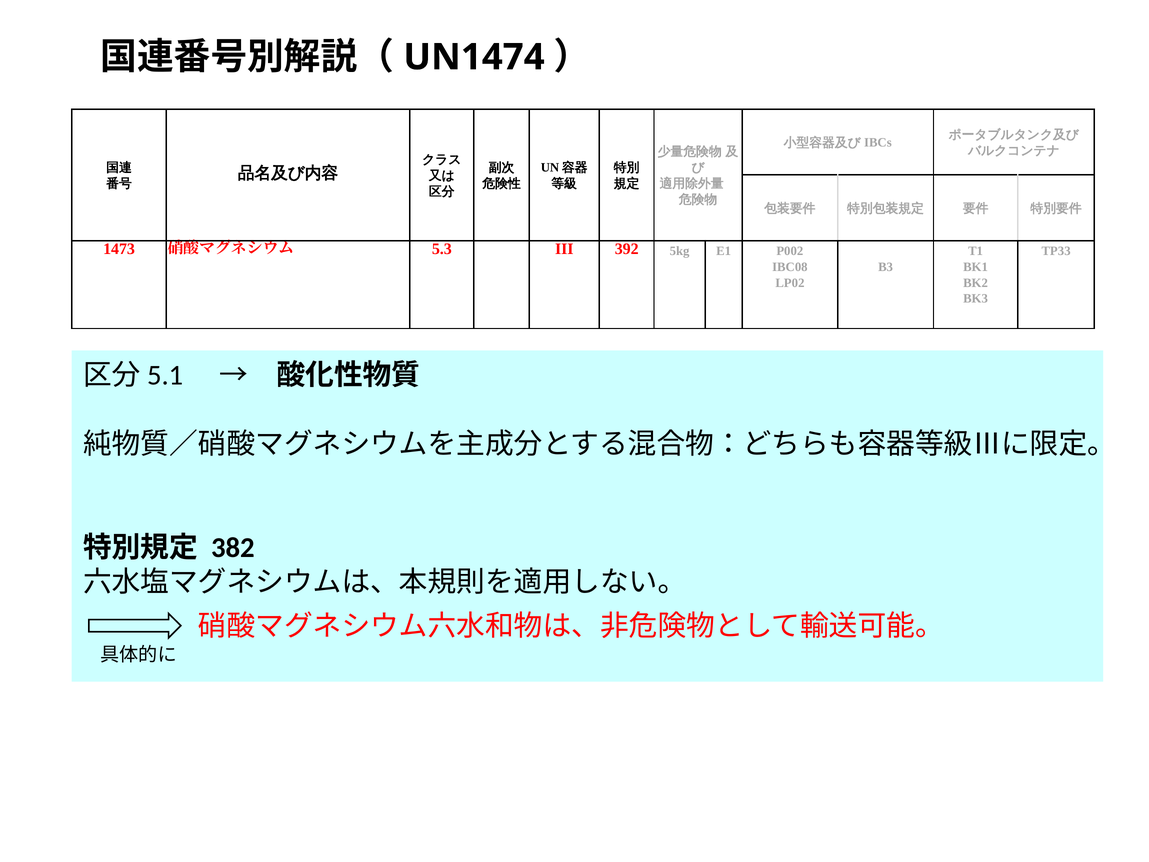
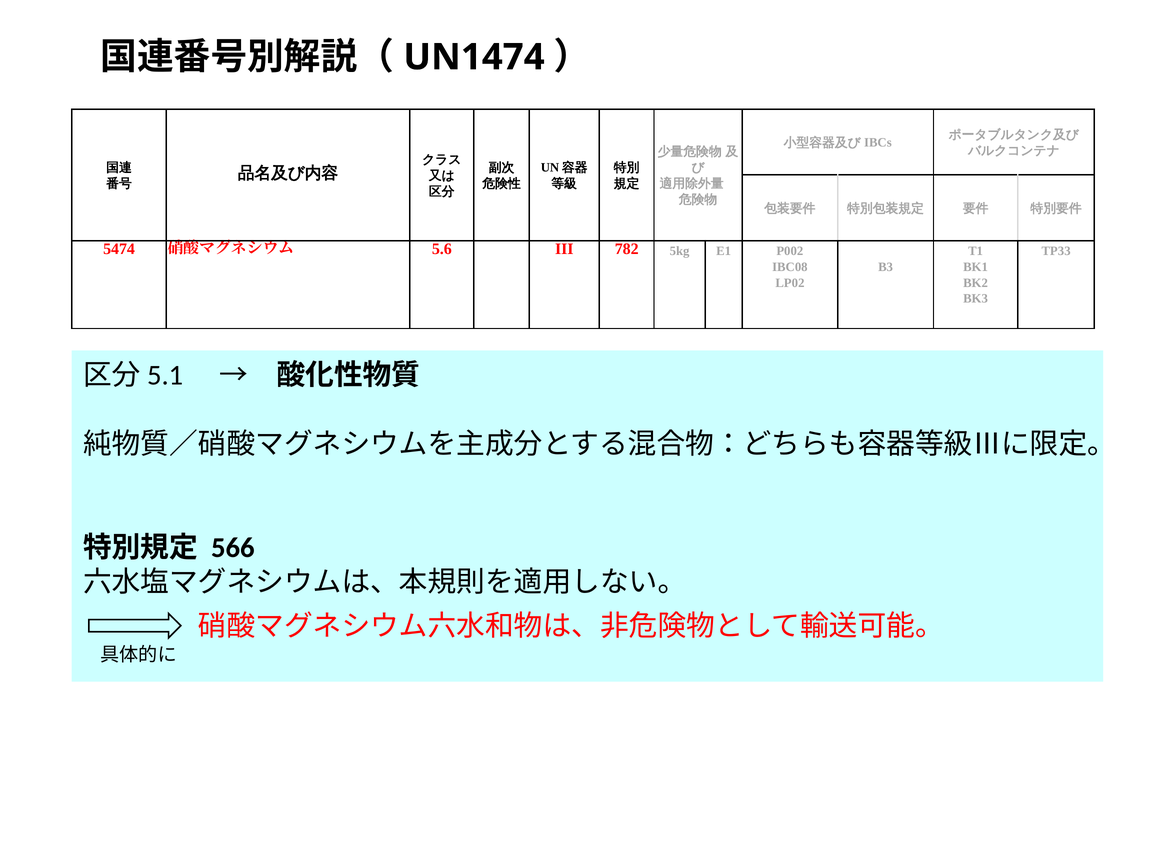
1473: 1473 -> 5474
5.3: 5.3 -> 5.6
392: 392 -> 782
382: 382 -> 566
